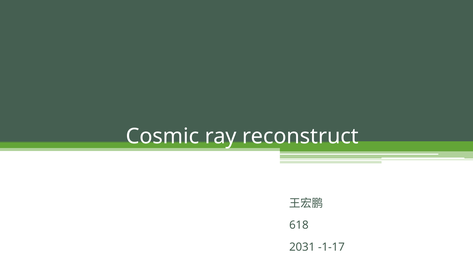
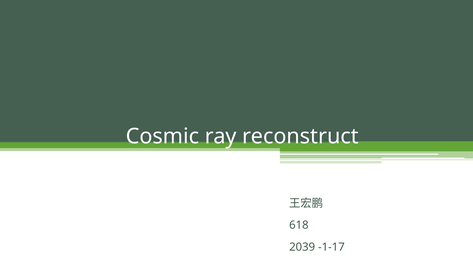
2031: 2031 -> 2039
